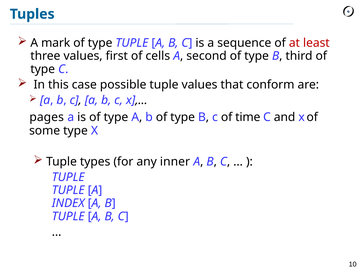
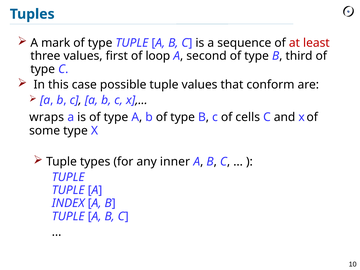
cells: cells -> loop
pages: pages -> wraps
time: time -> cells
